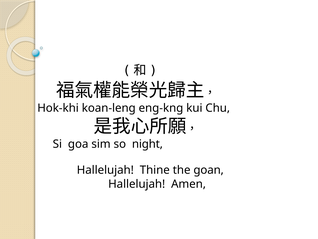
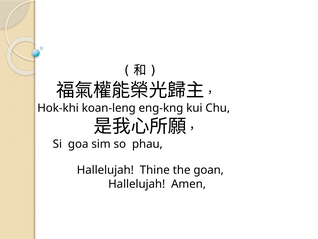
night: night -> phau
